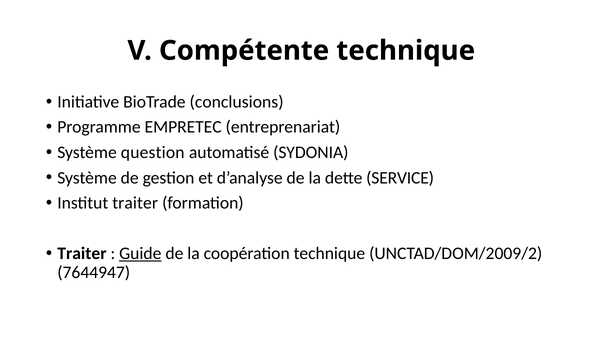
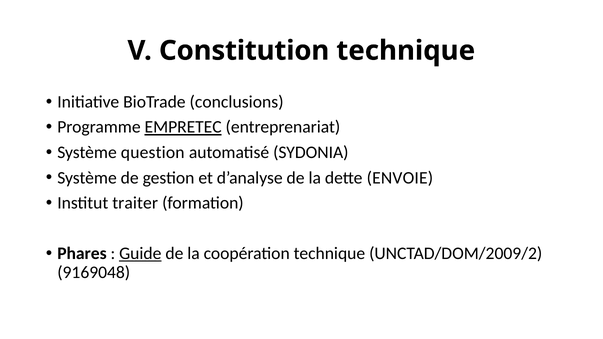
Compétente: Compétente -> Constitution
EMPRETEC underline: none -> present
SERVICE: SERVICE -> ENVOIE
Traiter at (82, 254): Traiter -> Phares
7644947: 7644947 -> 9169048
